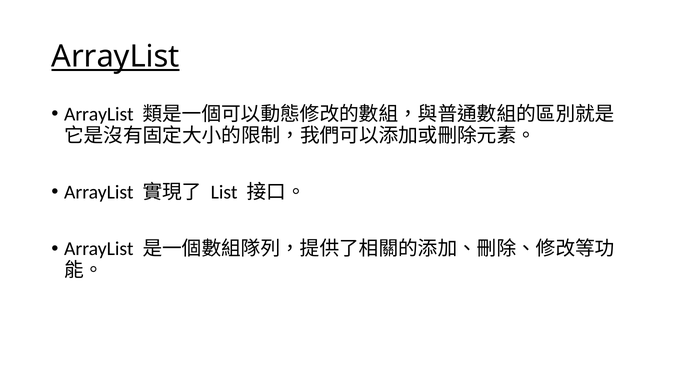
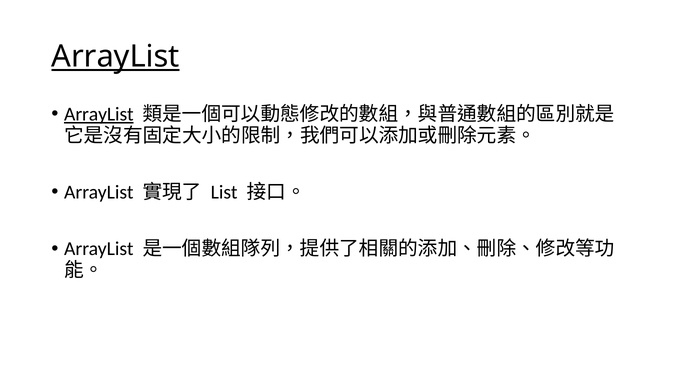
ArrayList at (99, 114) underline: none -> present
